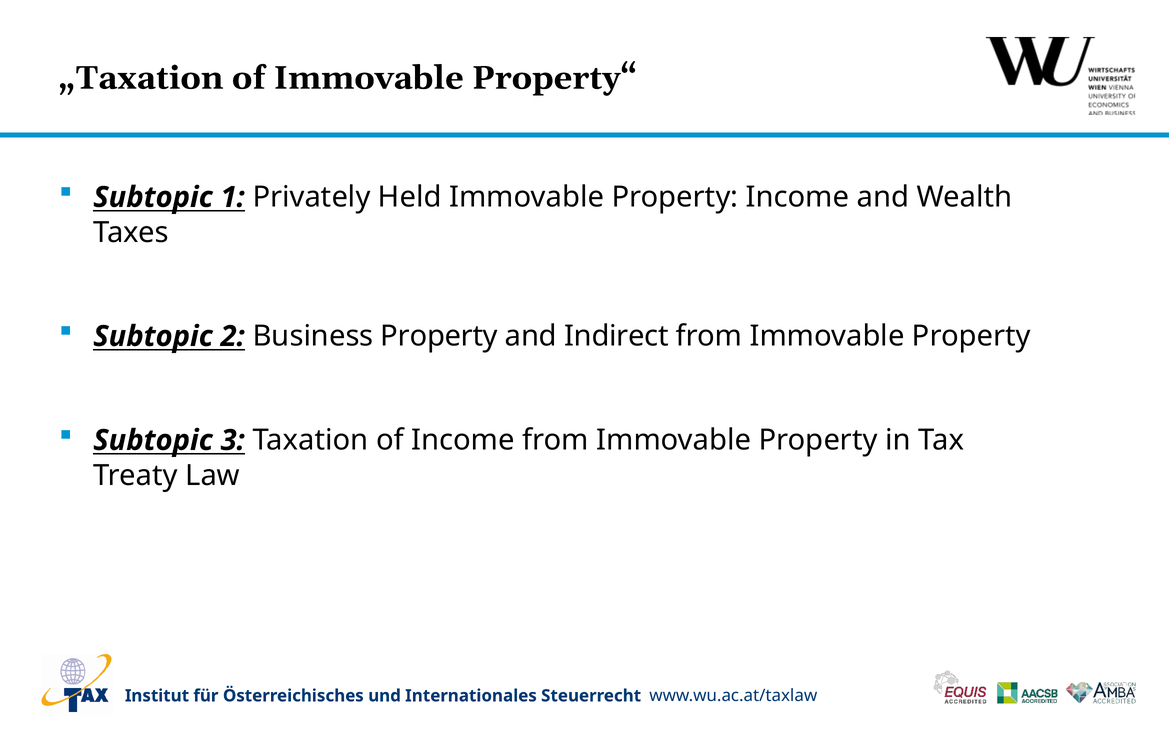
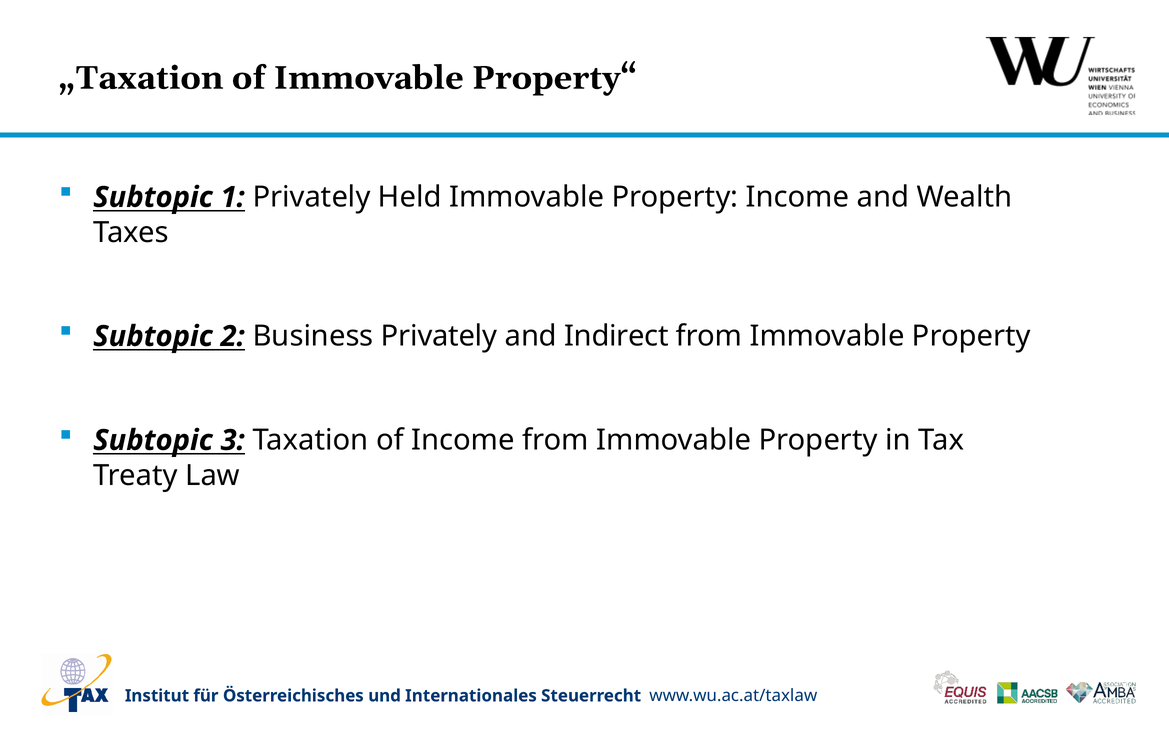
Business Property: Property -> Privately
